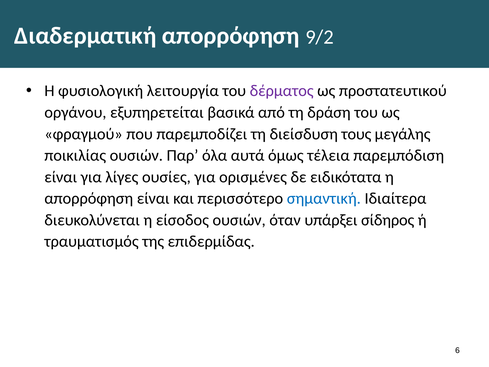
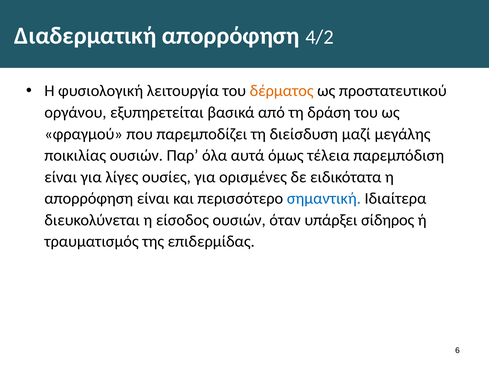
9/2: 9/2 -> 4/2
δέρματος colour: purple -> orange
τους: τους -> μαζί
